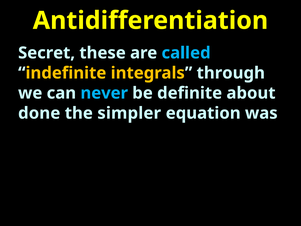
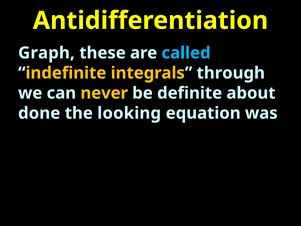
Secret: Secret -> Graph
never colour: light blue -> yellow
simpler: simpler -> looking
